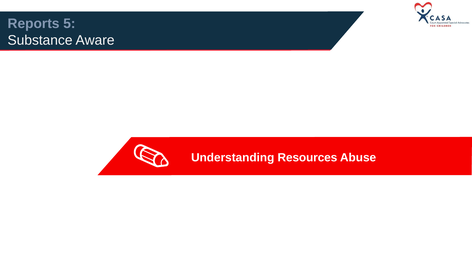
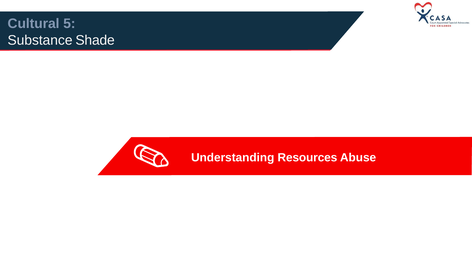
Reports: Reports -> Cultural
Aware: Aware -> Shade
